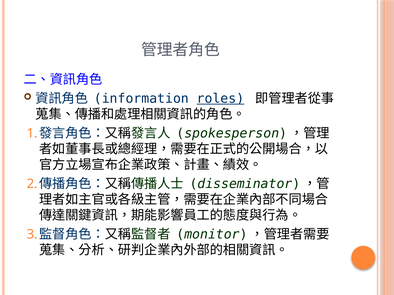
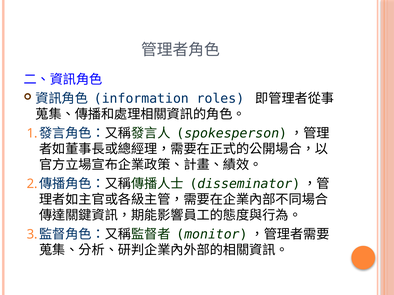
roles underline: present -> none
